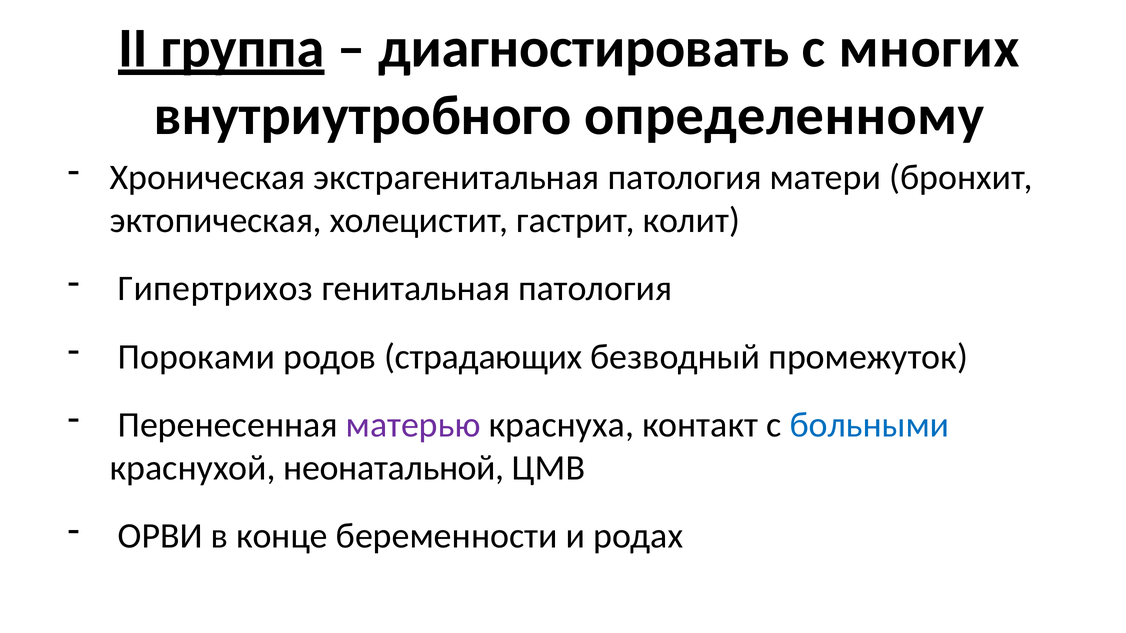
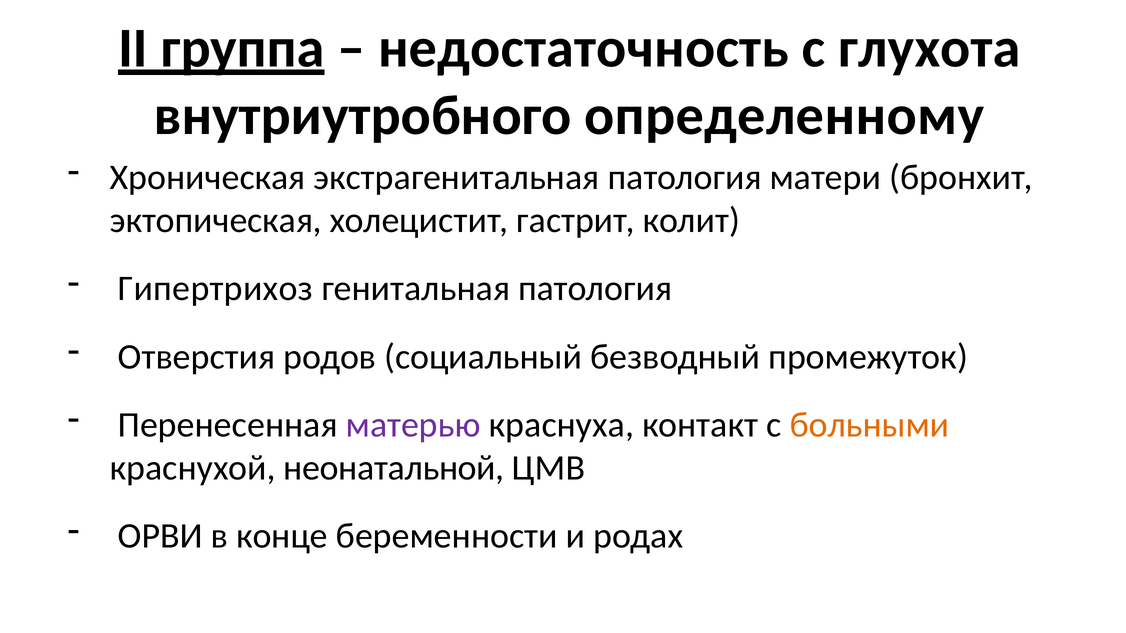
диагностировать: диагностировать -> недостаточность
многих: многих -> глухота
Пороками: Пороками -> Отверстия
страдающих: страдающих -> социальный
больными colour: blue -> orange
